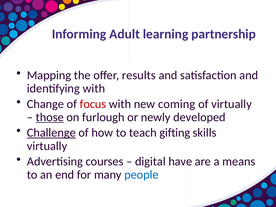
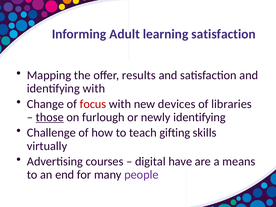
learning partnership: partnership -> satisfaction
coming: coming -> devices
of virtually: virtually -> libraries
newly developed: developed -> identifying
Challenge underline: present -> none
people colour: blue -> purple
